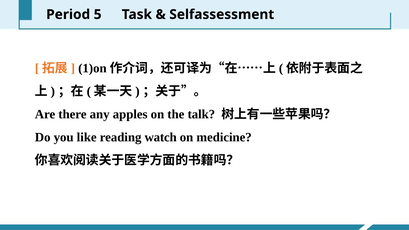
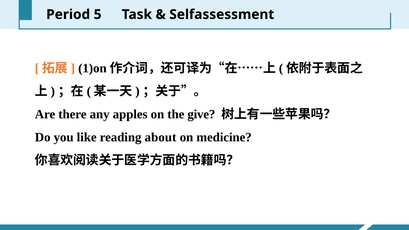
talk: talk -> give
watch: watch -> about
